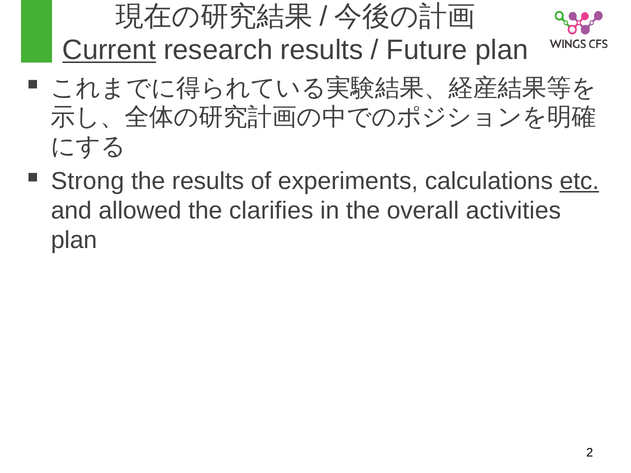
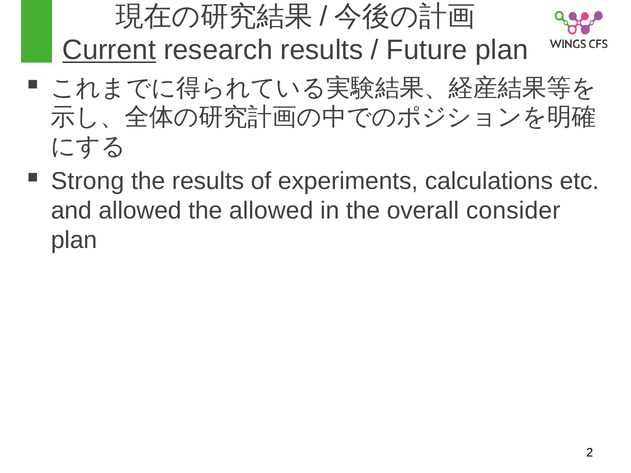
etc underline: present -> none
the clarifies: clarifies -> allowed
activities: activities -> consider
